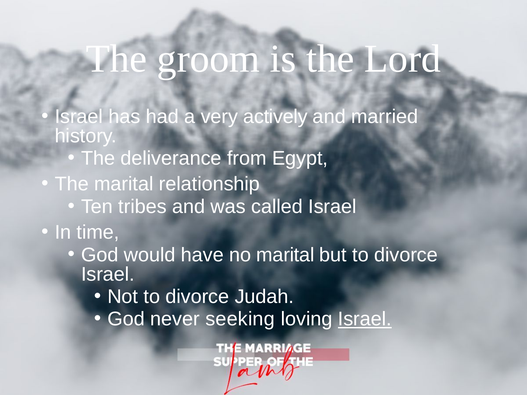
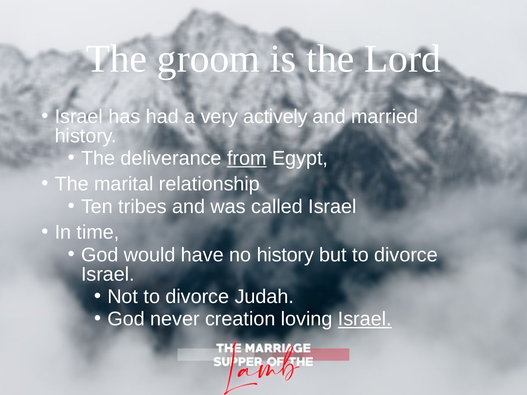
from underline: none -> present
no marital: marital -> history
seeking: seeking -> creation
